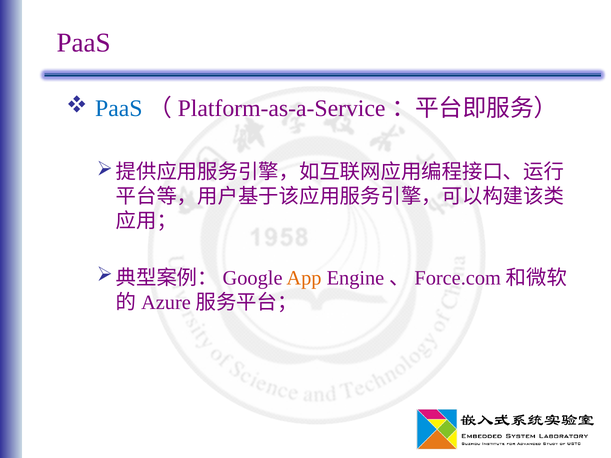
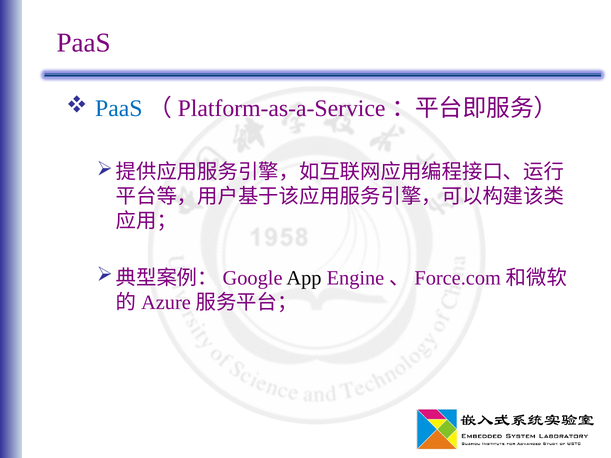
App colour: orange -> black
